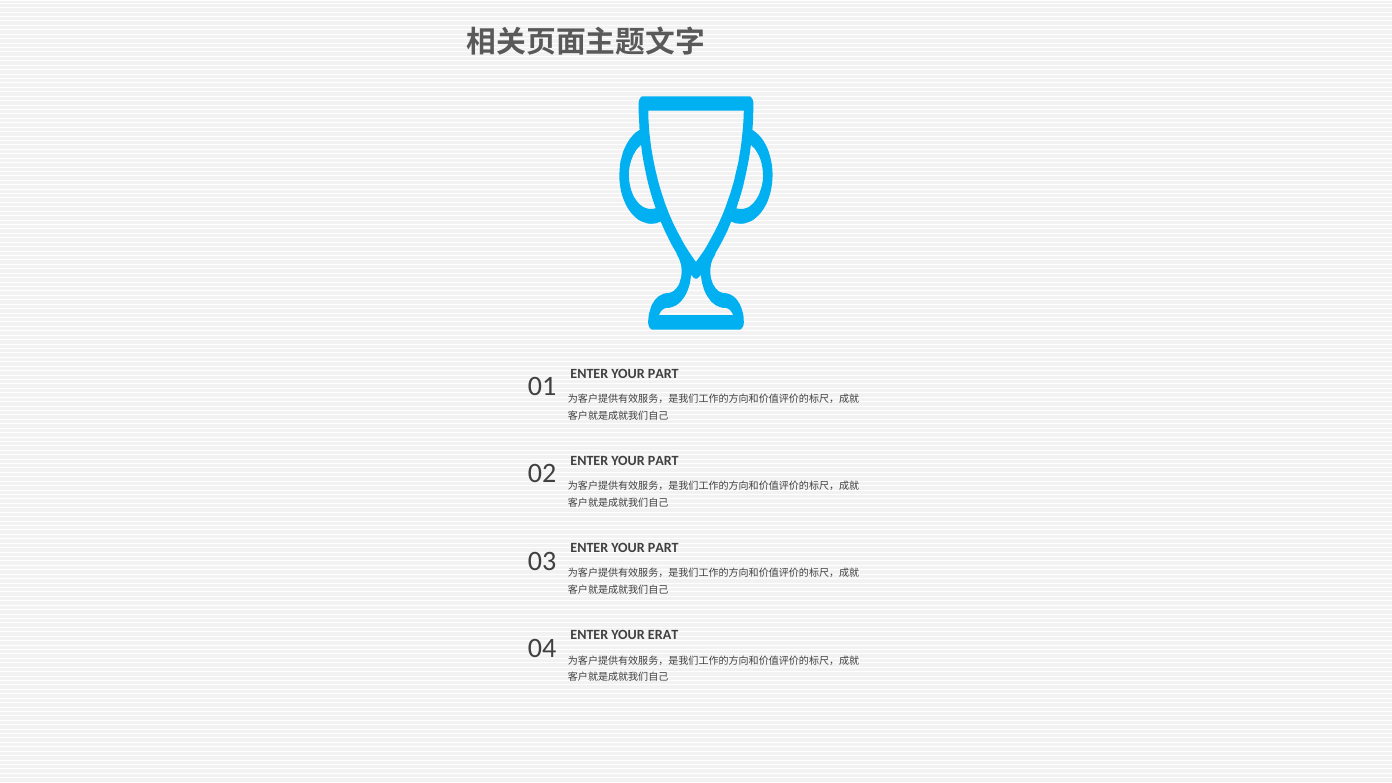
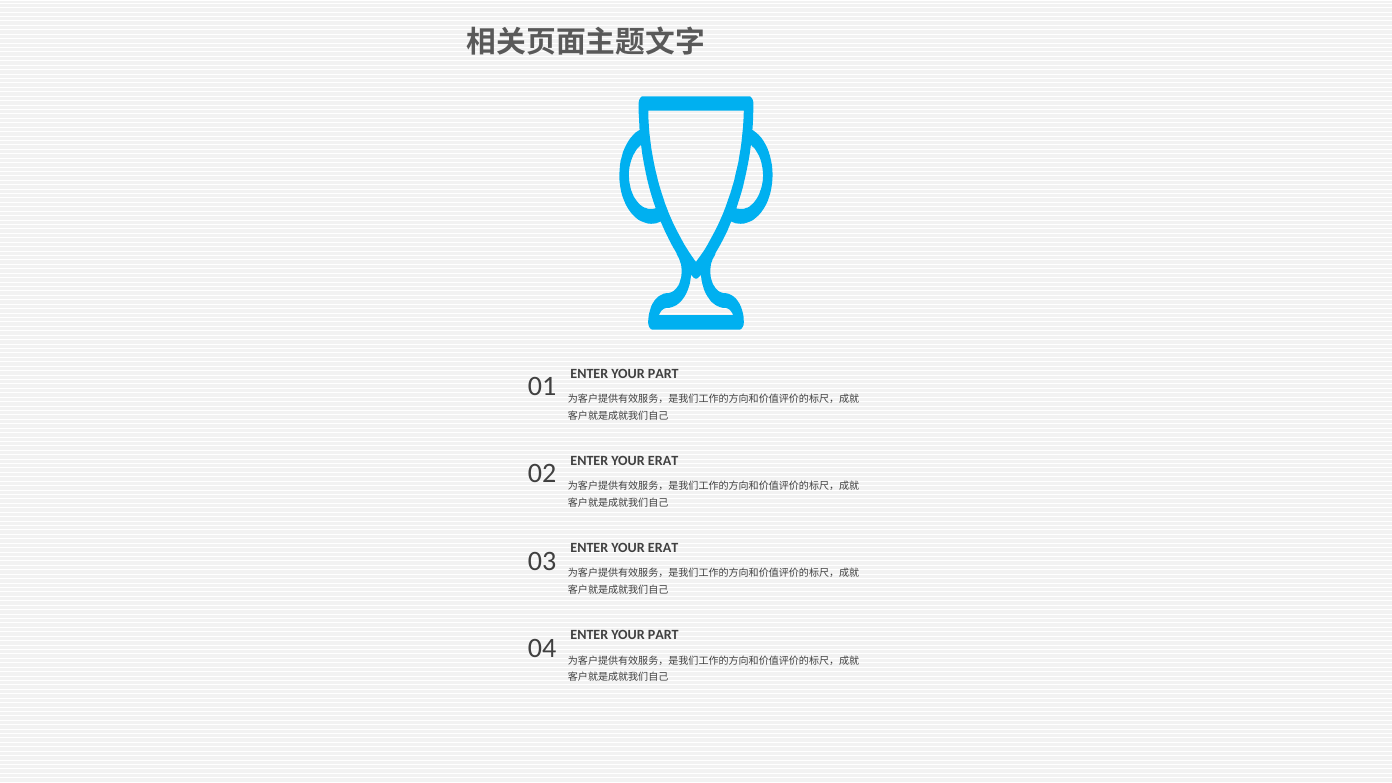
PART at (663, 461): PART -> ERAT
PART at (663, 548): PART -> ERAT
ERAT at (663, 635): ERAT -> PART
